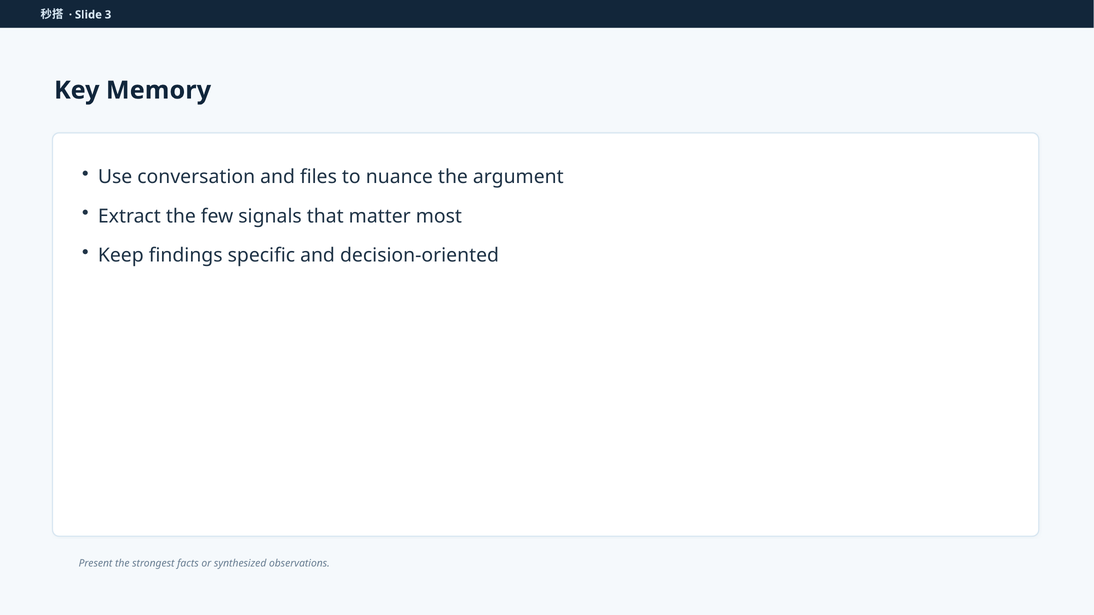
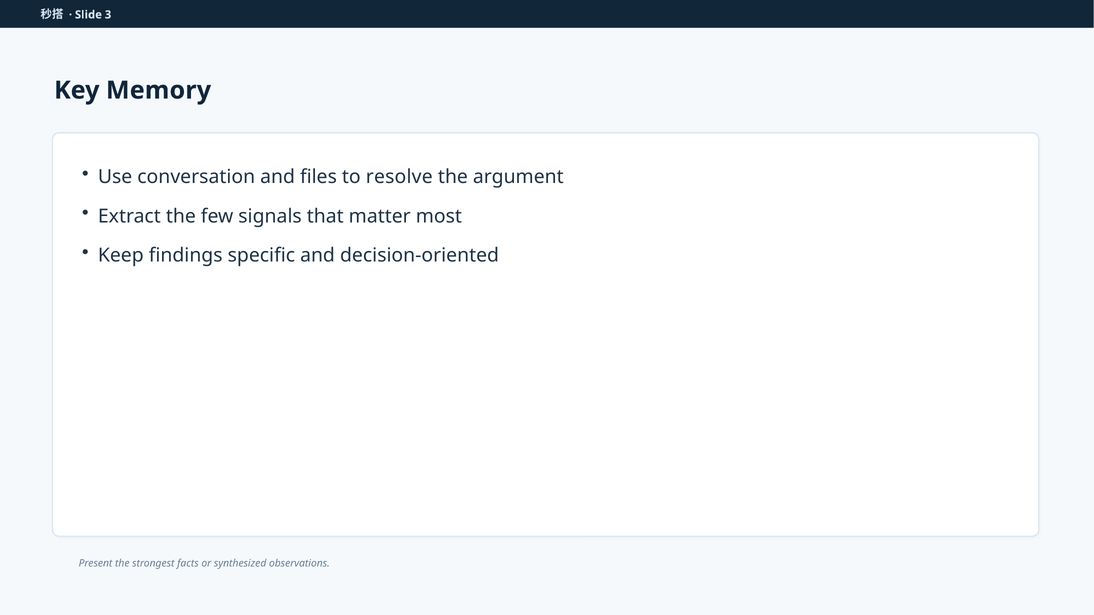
nuance: nuance -> resolve
